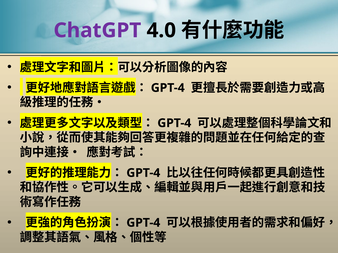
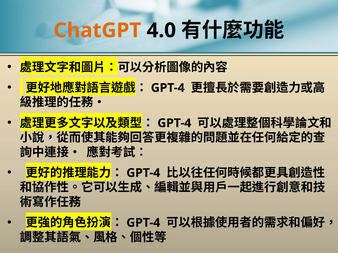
ChatGPT colour: purple -> orange
